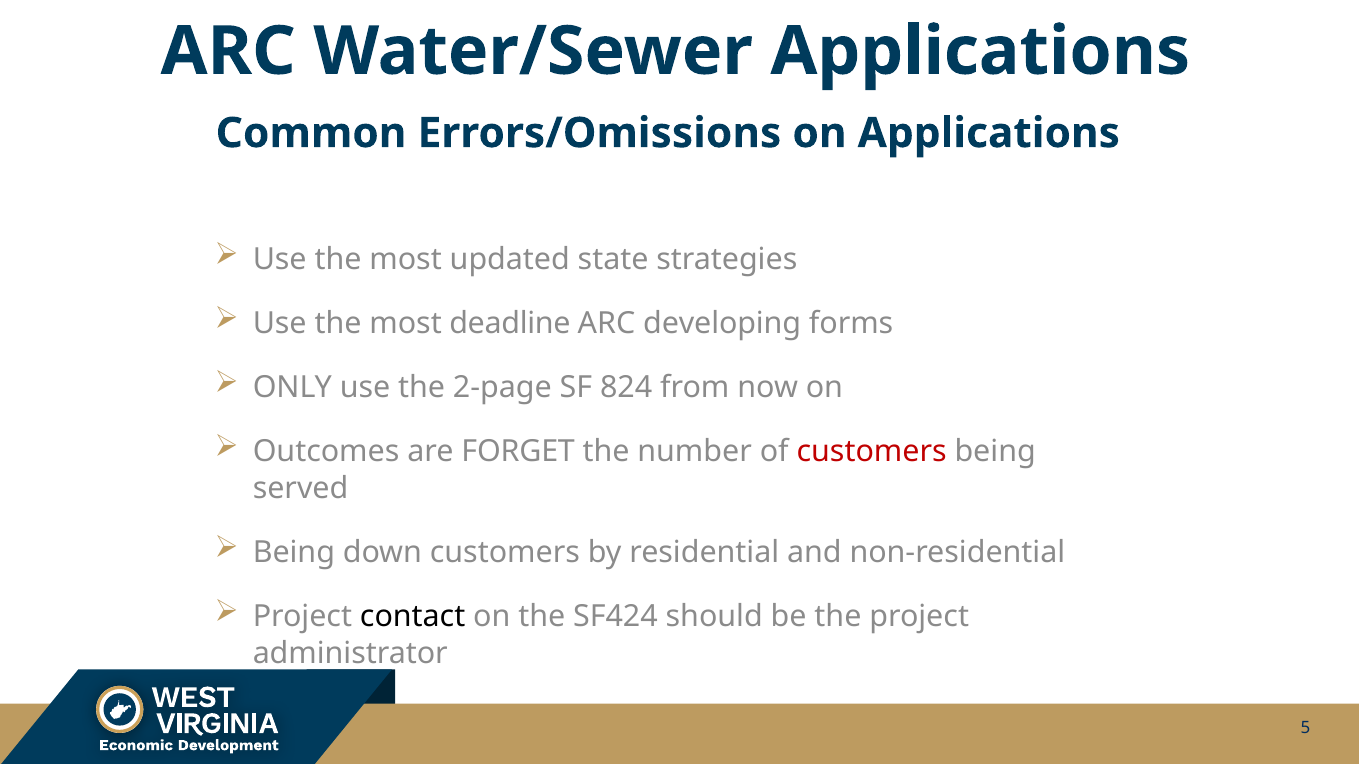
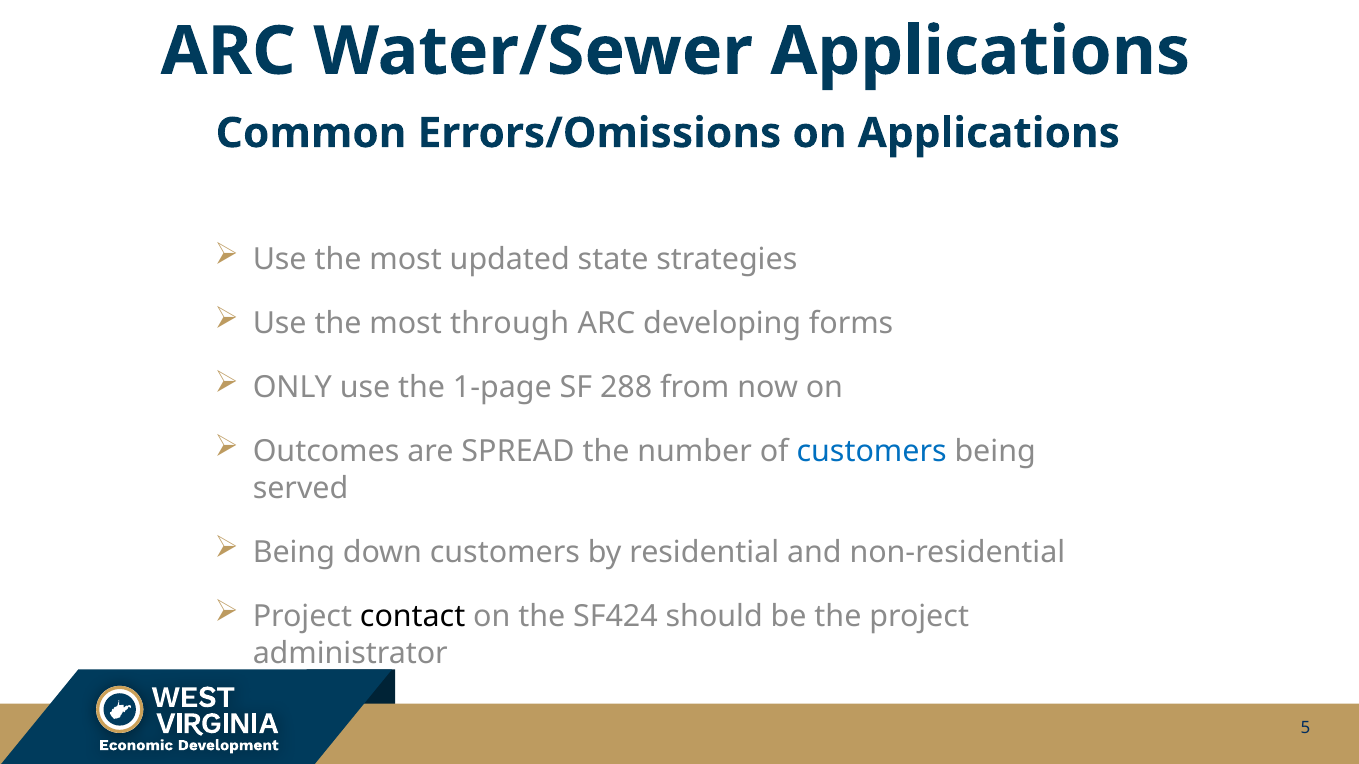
deadline: deadline -> through
2-page: 2-page -> 1-page
824: 824 -> 288
FORGET: FORGET -> SPREAD
customers at (872, 452) colour: red -> blue
